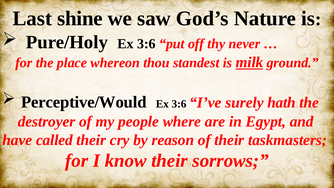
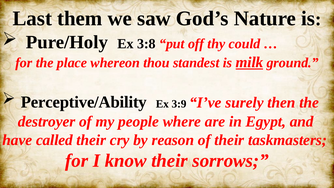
shine: shine -> them
Pure/Holy Ex 3:6: 3:6 -> 3:8
never: never -> could
Perceptive/Would: Perceptive/Would -> Perceptive/Ability
3:6 at (179, 104): 3:6 -> 3:9
hath: hath -> then
